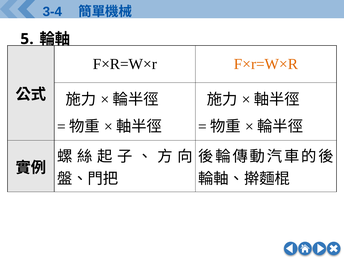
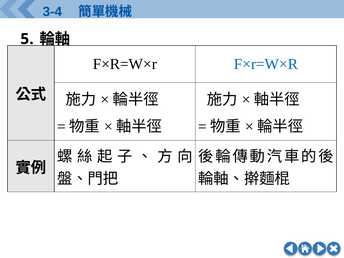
F×r=W×R at (266, 64) colour: orange -> blue
